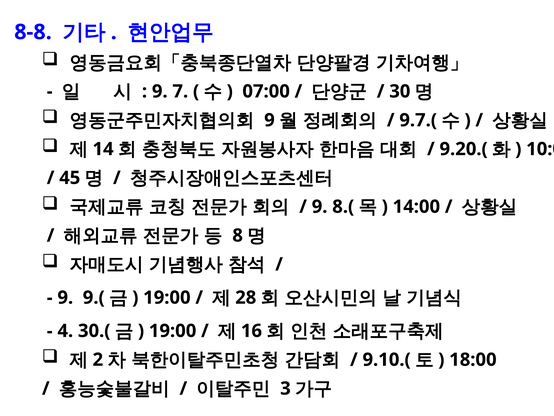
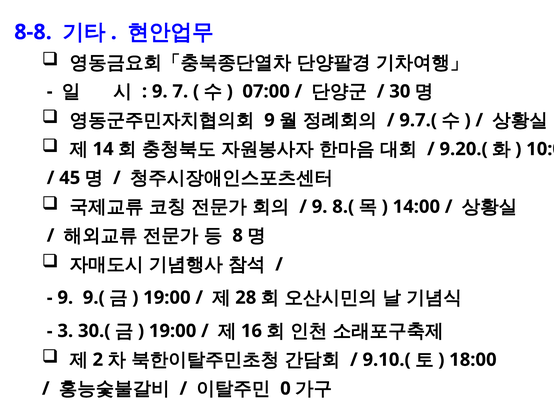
4: 4 -> 3
3: 3 -> 0
